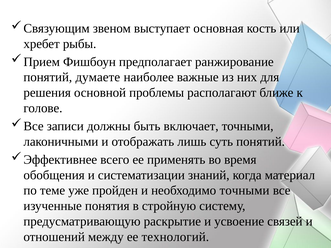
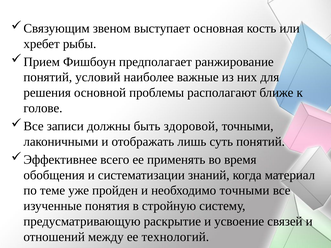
думаете: думаете -> условий
включает: включает -> здоровой
